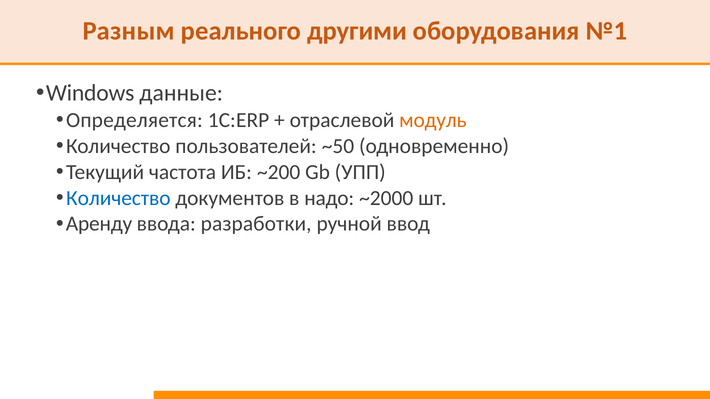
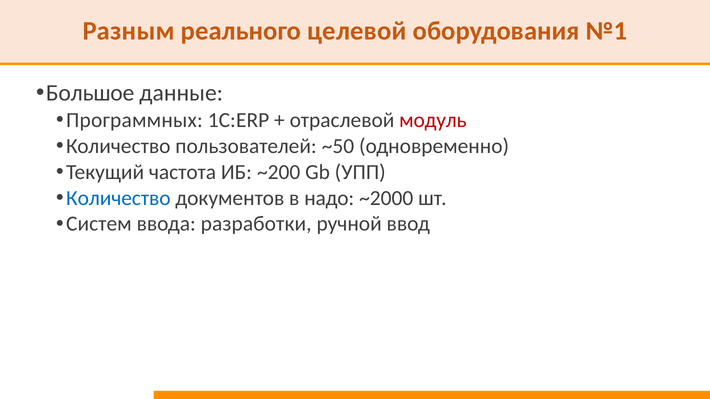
другими: другими -> целевой
Windows: Windows -> Большое
Определяется: Определяется -> Программных
модуль colour: orange -> red
Аренду: Аренду -> Систем
